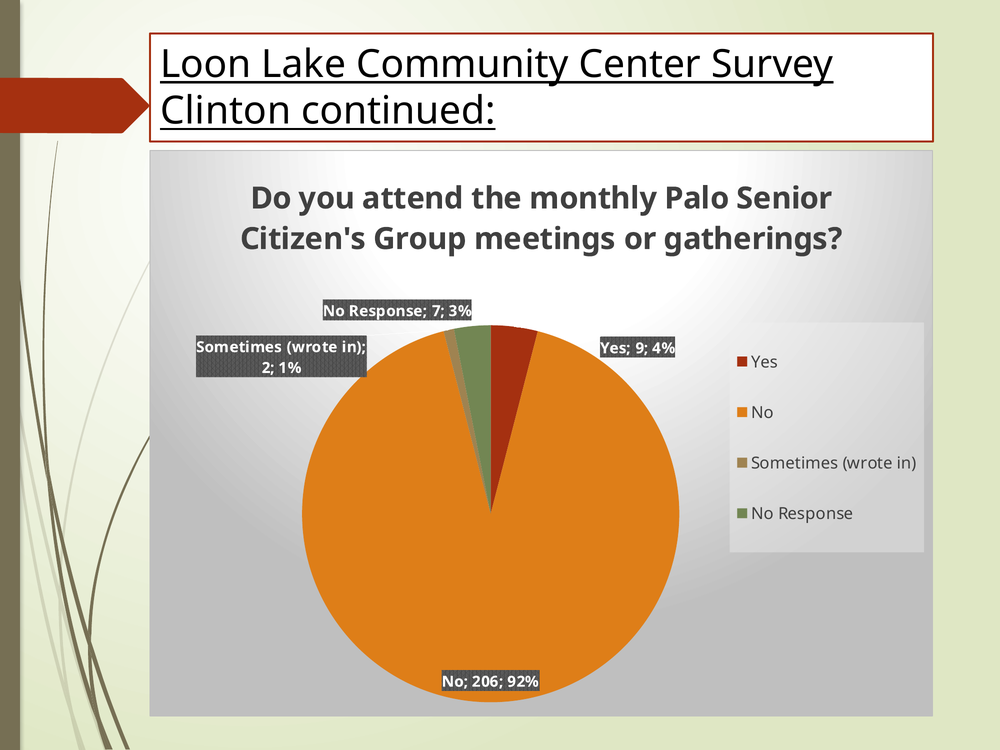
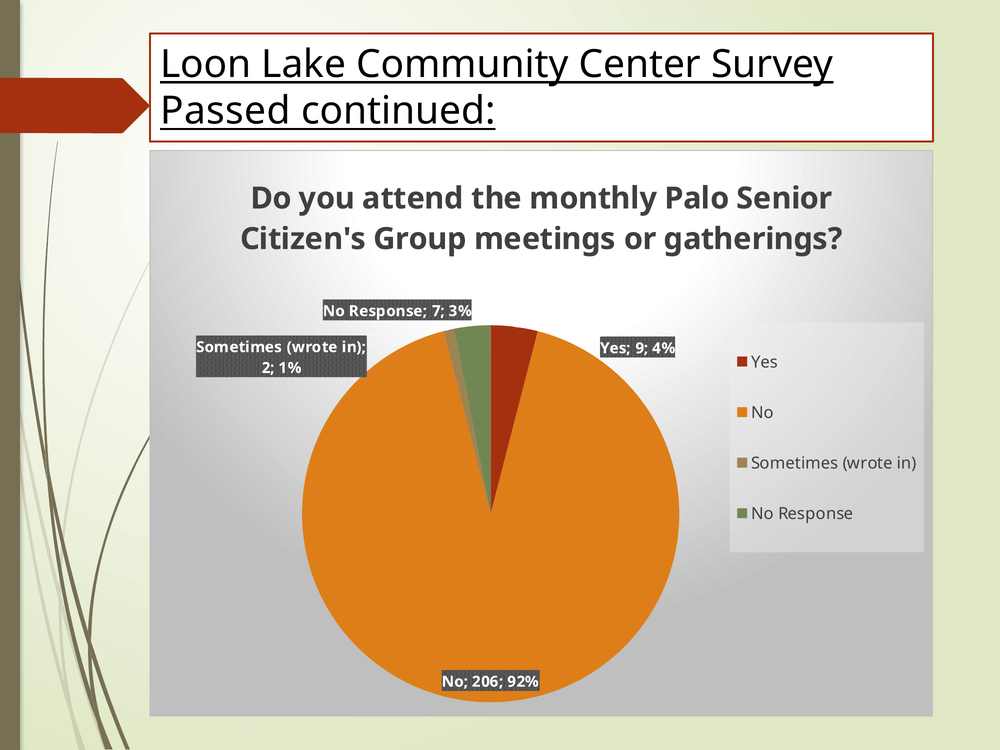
Clinton: Clinton -> Passed
